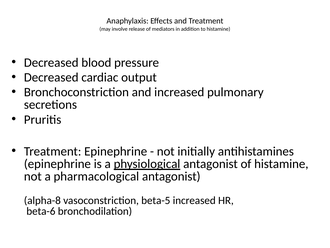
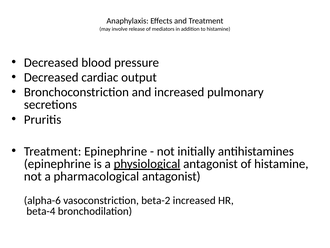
alpha-8: alpha-8 -> alpha-6
beta-5: beta-5 -> beta-2
beta-6: beta-6 -> beta-4
